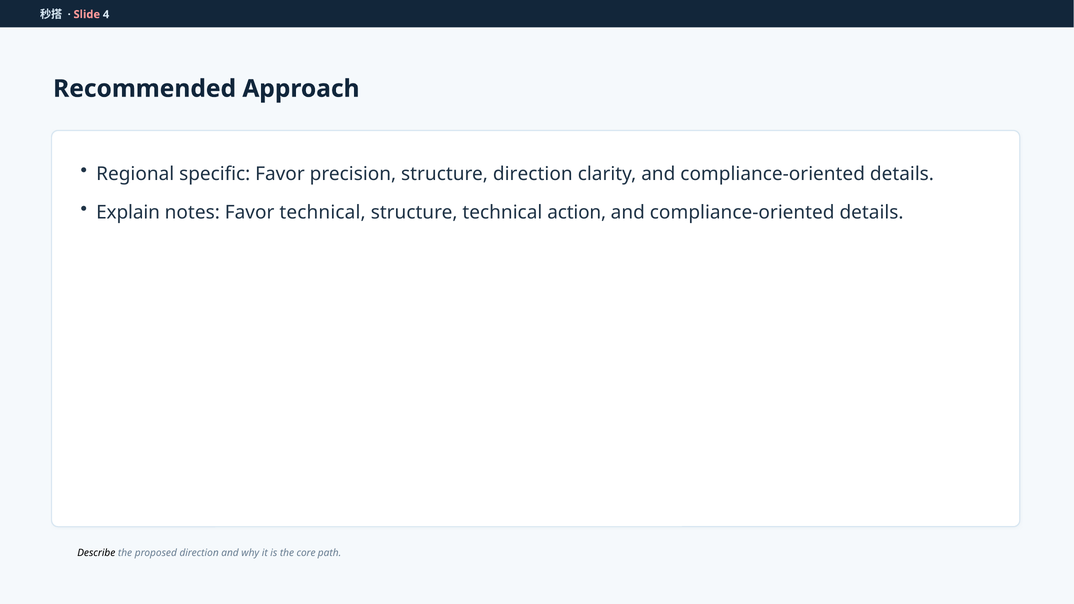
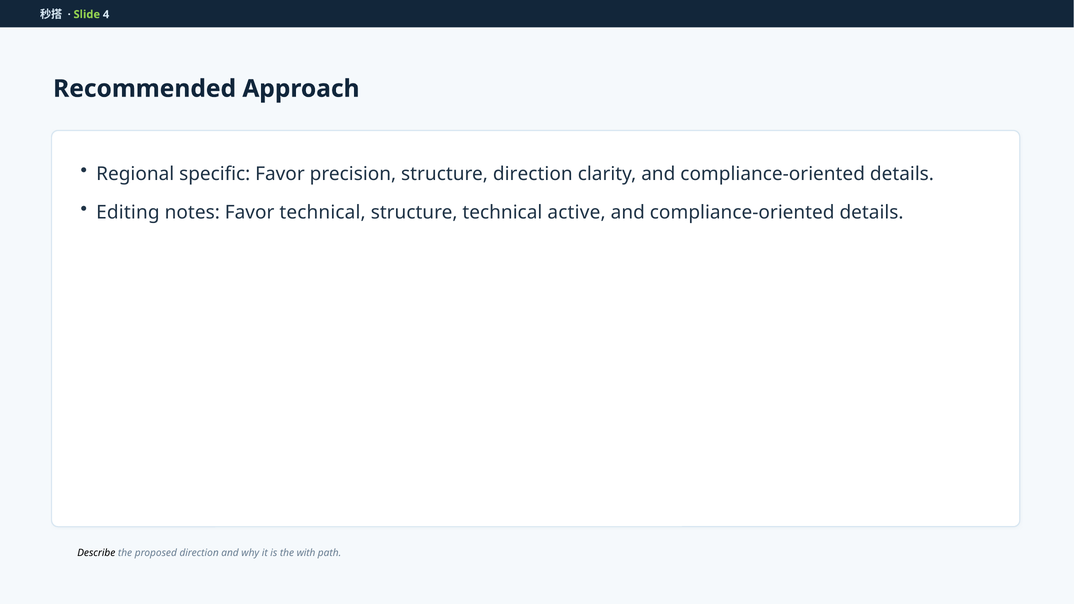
Slide colour: pink -> light green
Explain: Explain -> Editing
action: action -> active
core: core -> with
